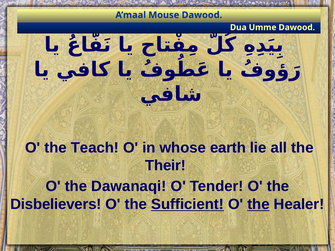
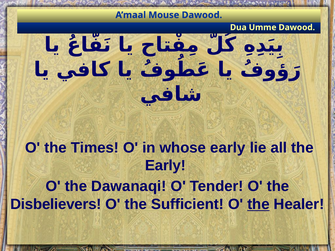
Teach: Teach -> Times
whose earth: earth -> early
Their at (165, 166): Their -> Early
Sufficient underline: present -> none
